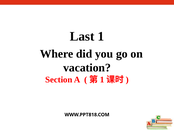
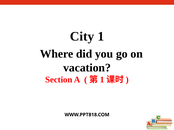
Last: Last -> City
